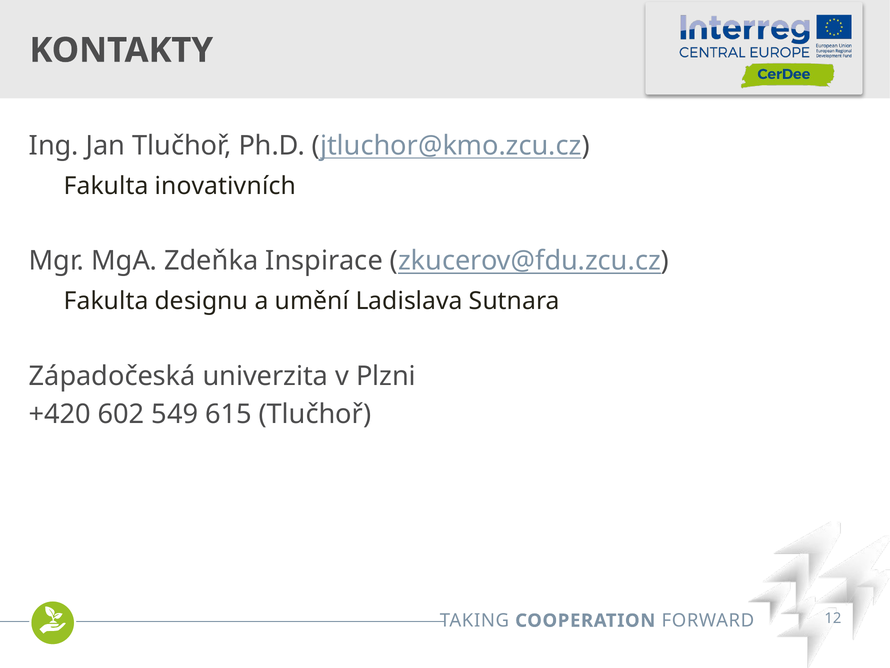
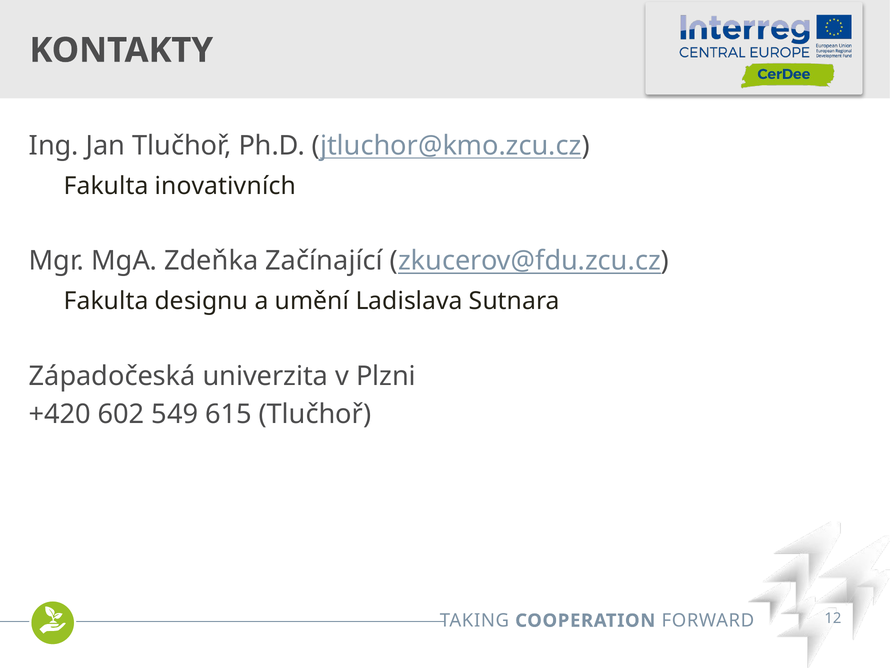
Inspirace: Inspirace -> Začínající
